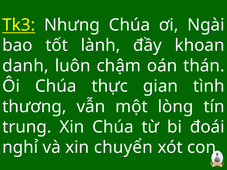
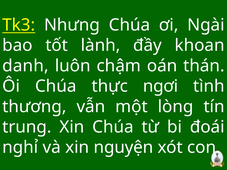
gian: gian -> ngơi
chuyển: chuyển -> nguyện
